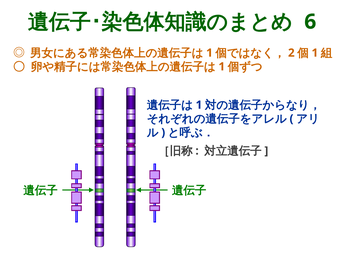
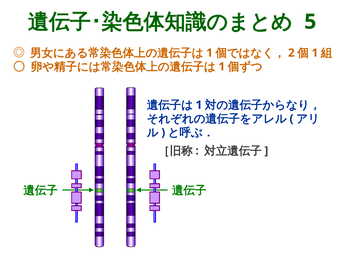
6: 6 -> 5
